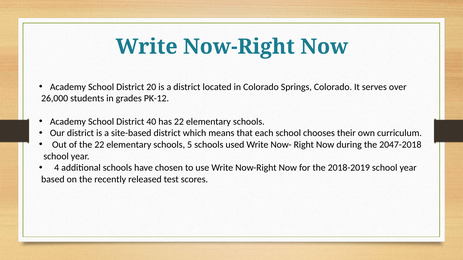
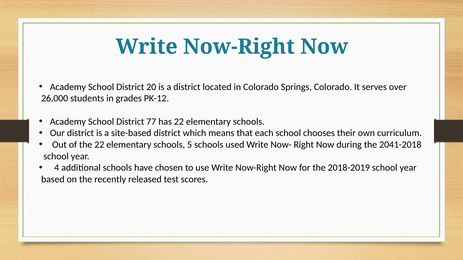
40: 40 -> 77
2047-2018: 2047-2018 -> 2041-2018
